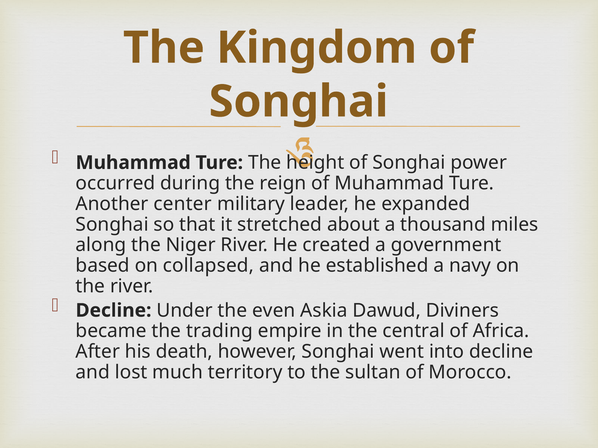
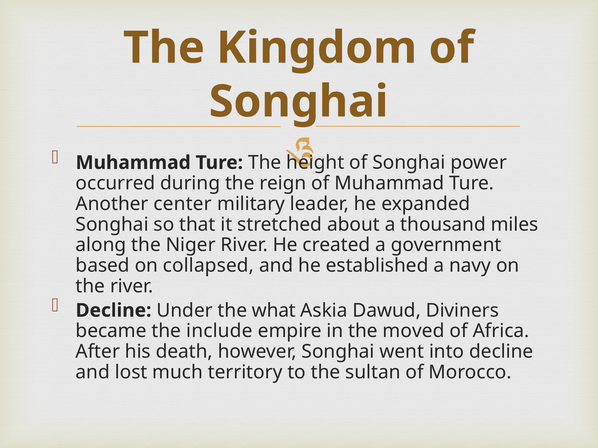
even: even -> what
trading: trading -> include
central: central -> moved
